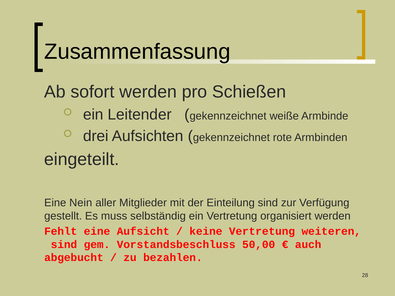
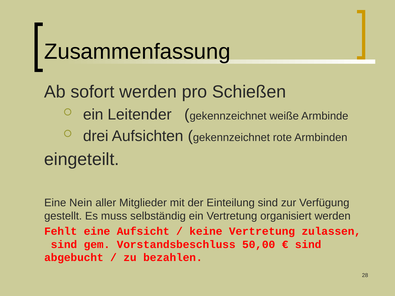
weiteren: weiteren -> zulassen
auch at (308, 245): auch -> sind
